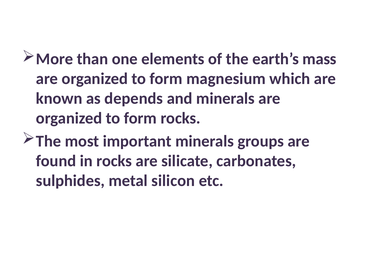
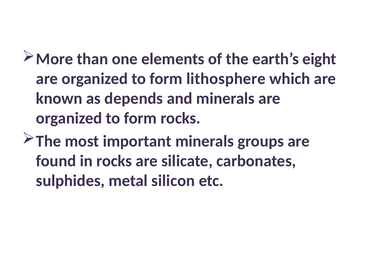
mass: mass -> eight
magnesium: magnesium -> lithosphere
